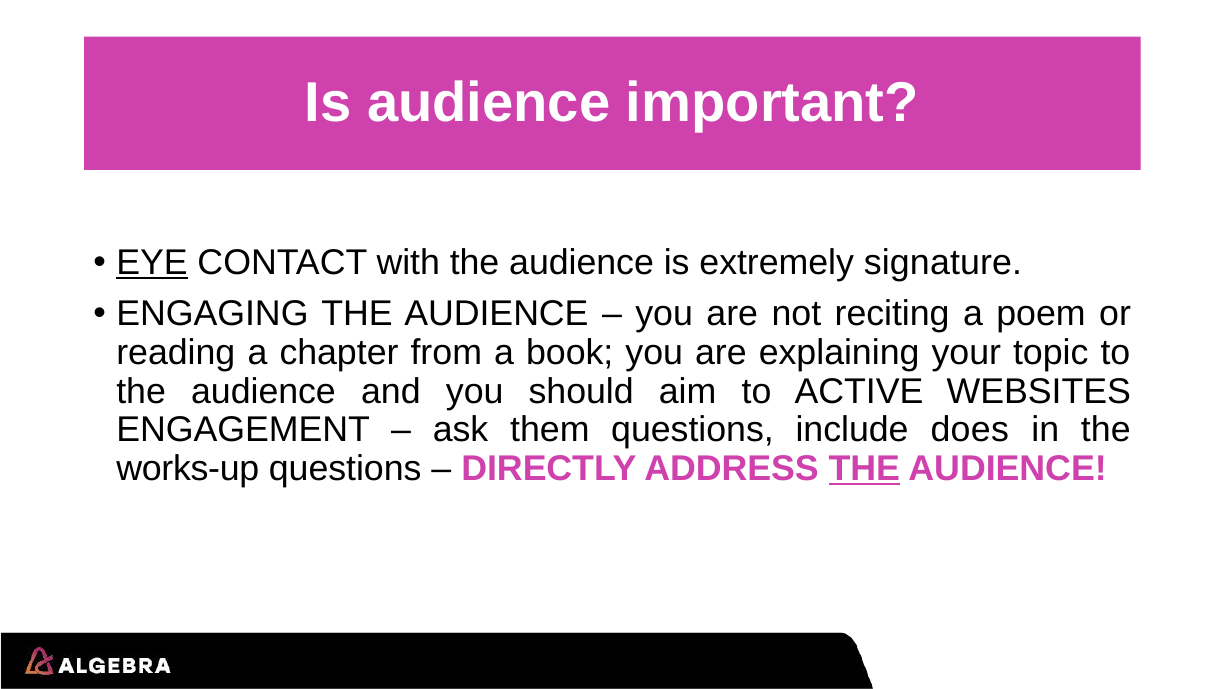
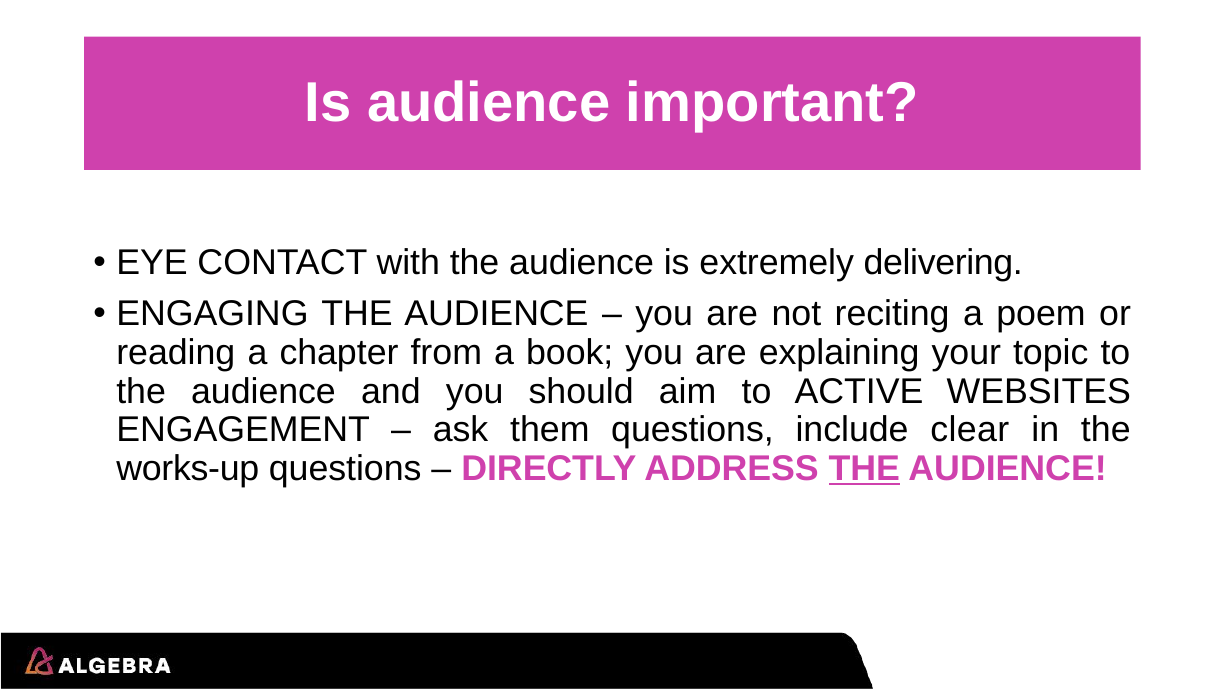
EYE underline: present -> none
signature: signature -> delivering
does: does -> clear
